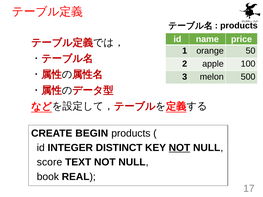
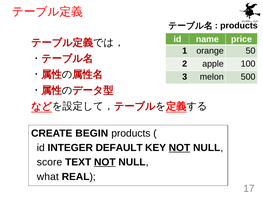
DISTINCT: DISTINCT -> DEFAULT
NOT at (105, 162) underline: none -> present
book: book -> what
